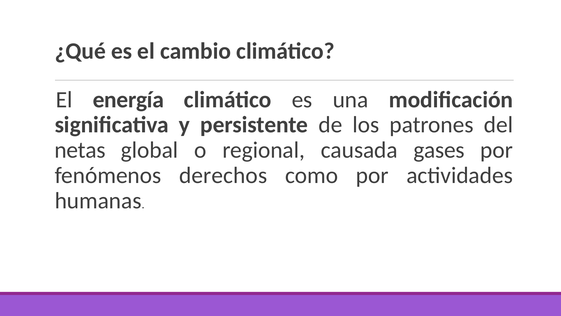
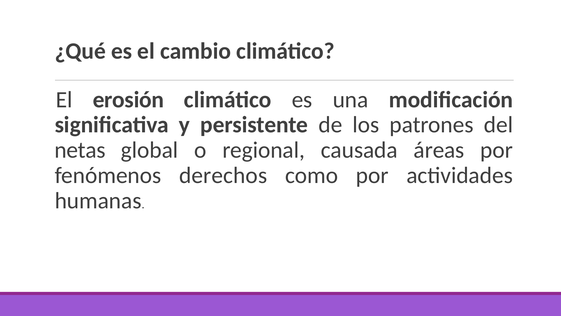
energía: energía -> erosión
gases: gases -> áreas
